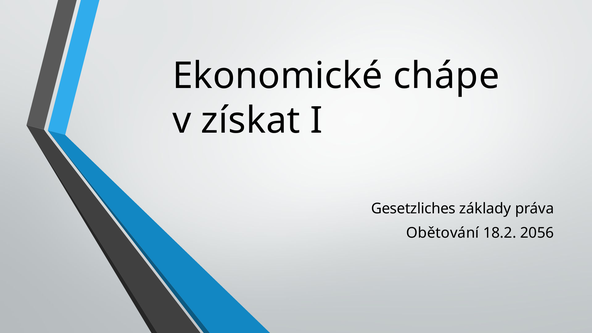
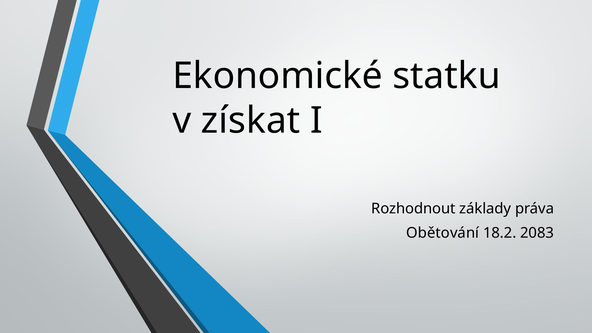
chápe: chápe -> statku
Gesetzliches: Gesetzliches -> Rozhodnout
2056: 2056 -> 2083
